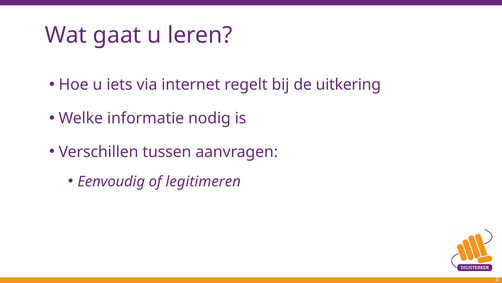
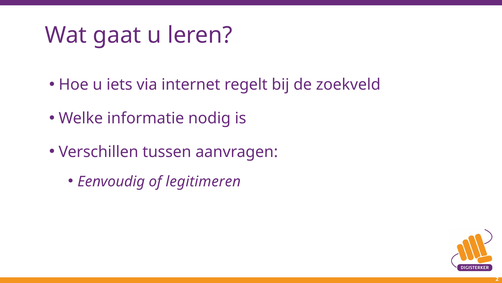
uitkering: uitkering -> zoekveld
